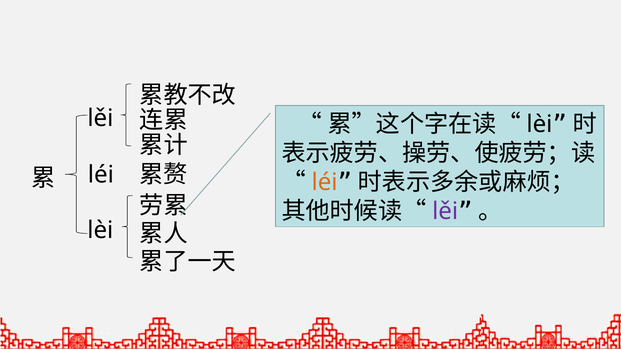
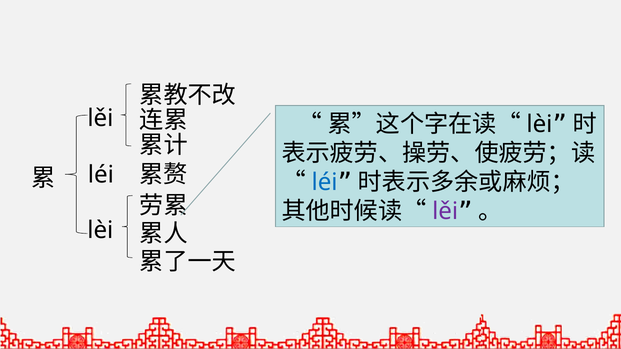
léi at (325, 182) colour: orange -> blue
